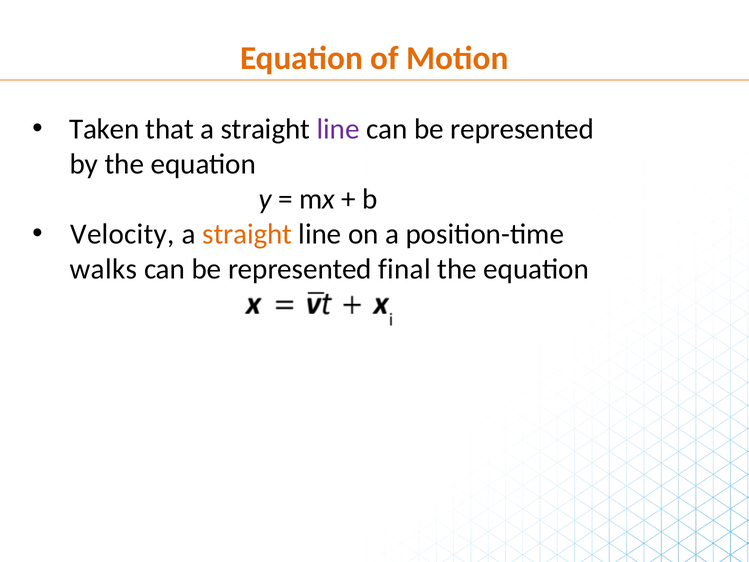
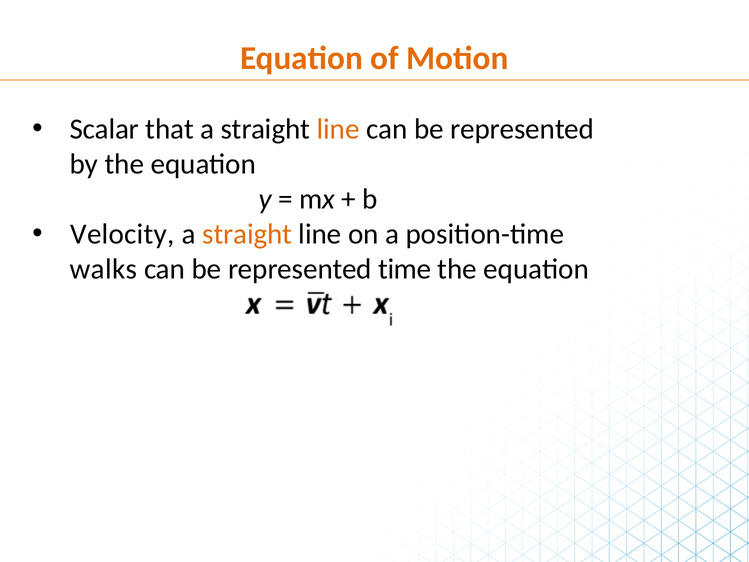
Taken: Taken -> Scalar
line at (338, 129) colour: purple -> orange
final: final -> time
